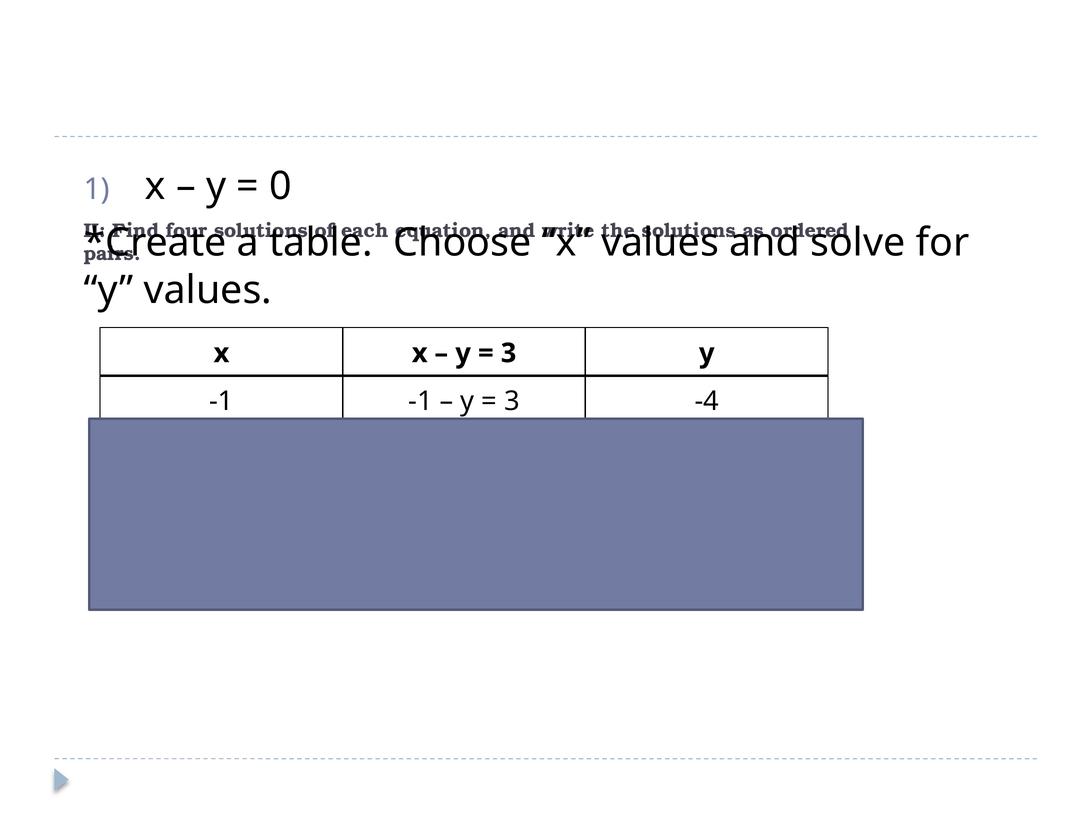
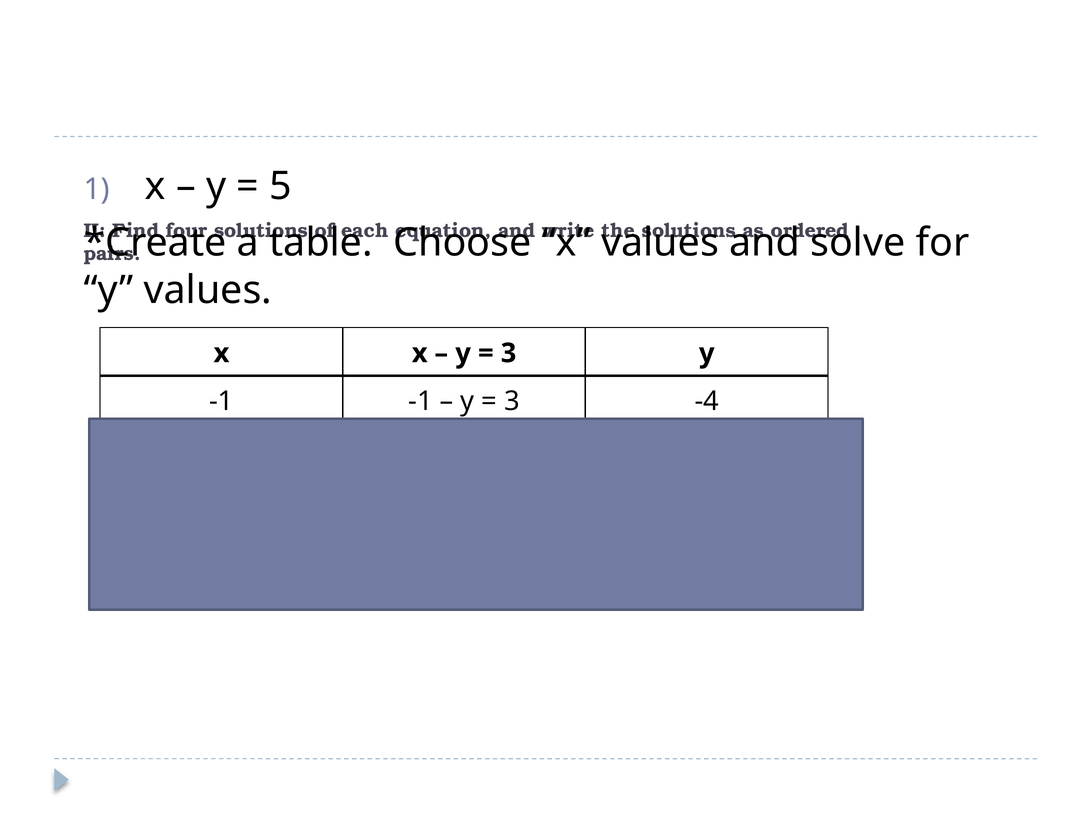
0 at (280, 186): 0 -> 5
